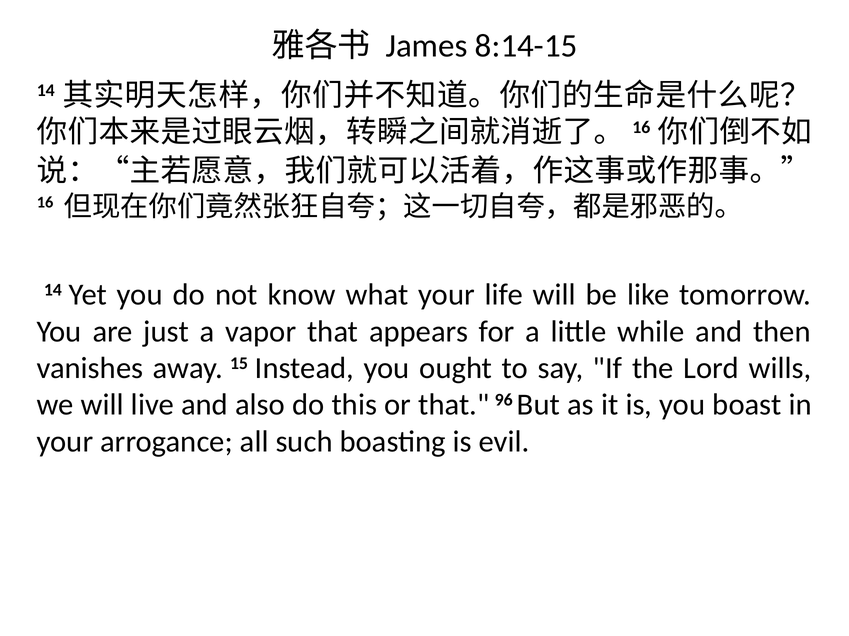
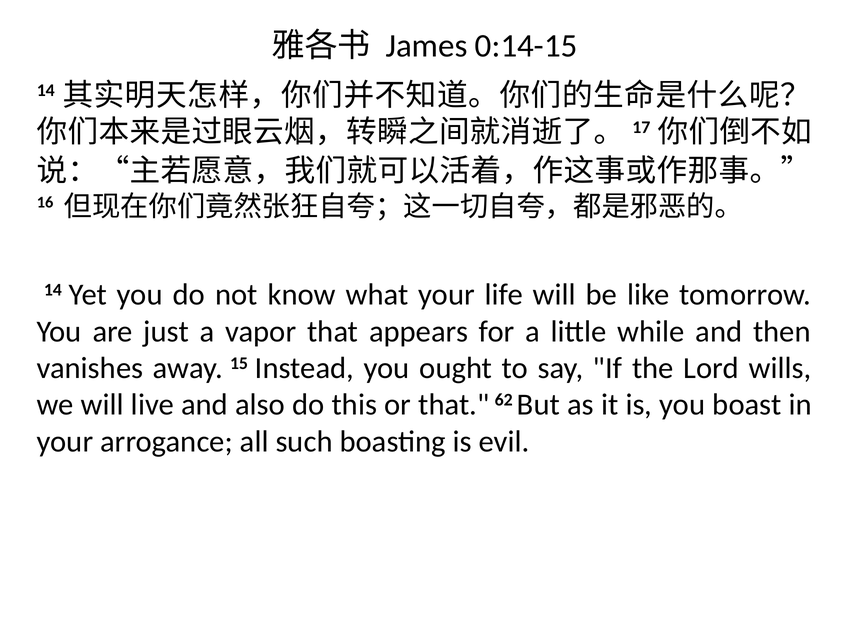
8:14-15: 8:14-15 -> 0:14-15
16 at (641, 127): 16 -> 17
96: 96 -> 62
